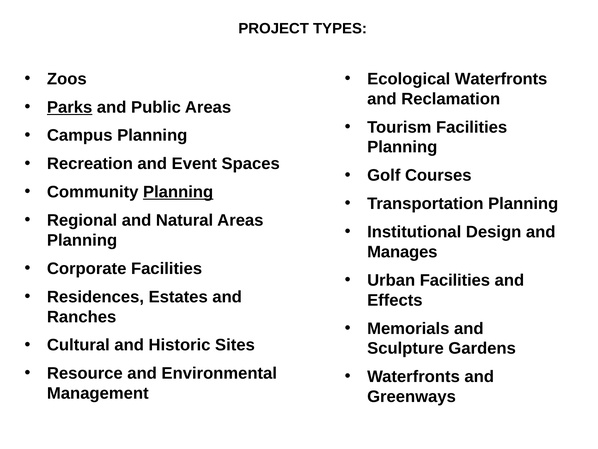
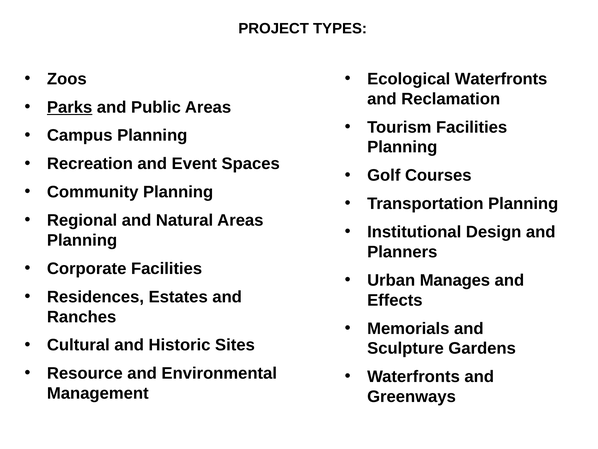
Planning at (178, 192) underline: present -> none
Manages: Manages -> Planners
Urban Facilities: Facilities -> Manages
